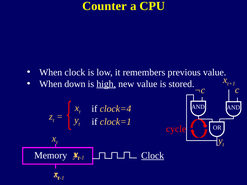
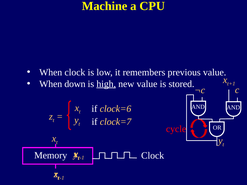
Counter: Counter -> Machine
clock=4: clock=4 -> clock=6
clock=1: clock=1 -> clock=7
Clock at (153, 156) underline: present -> none
